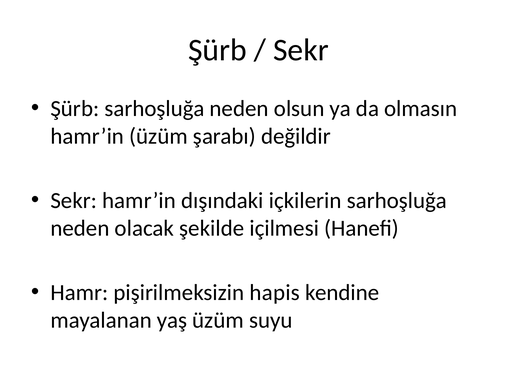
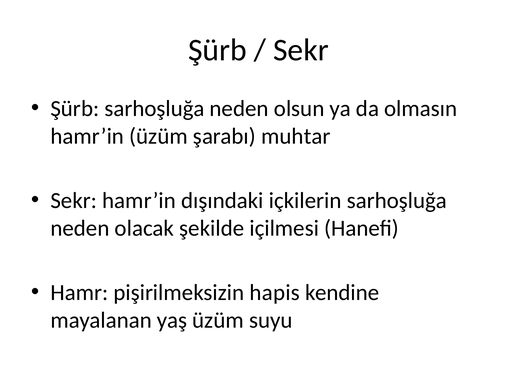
değildir: değildir -> muhtar
